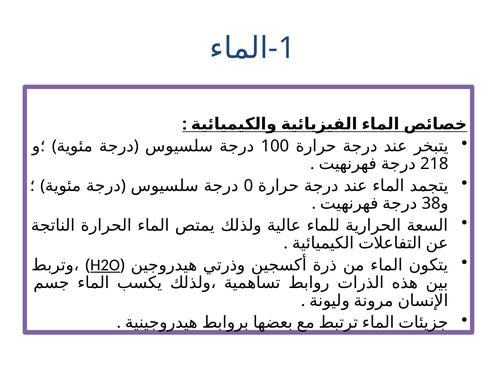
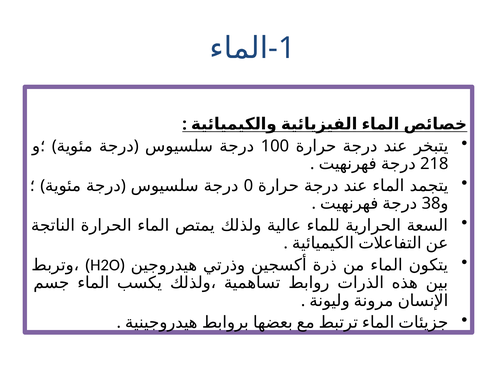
H2O underline: present -> none
